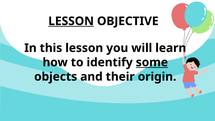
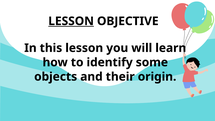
some underline: present -> none
